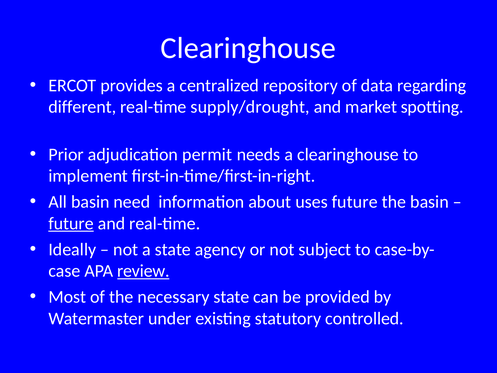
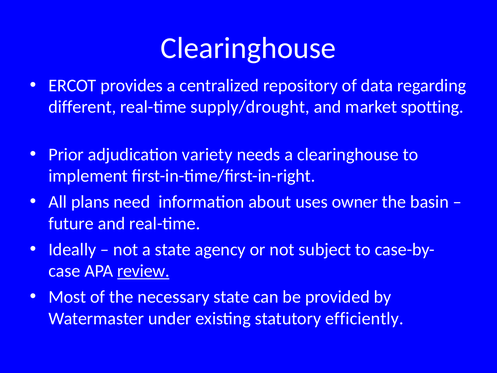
permit: permit -> variety
All basin: basin -> plans
uses future: future -> owner
future at (71, 223) underline: present -> none
controlled: controlled -> efficiently
